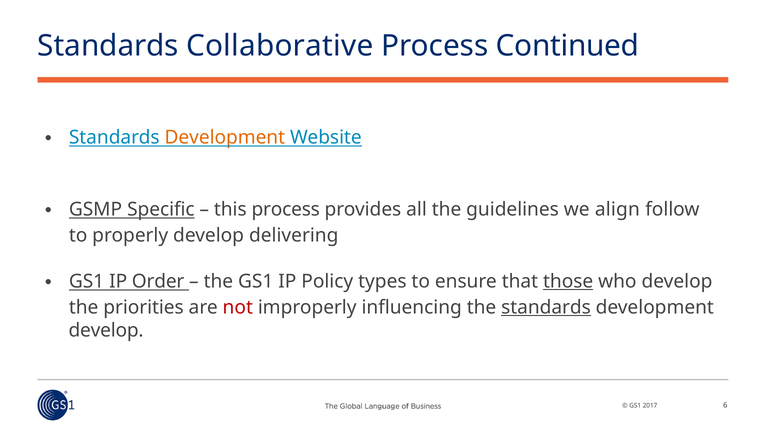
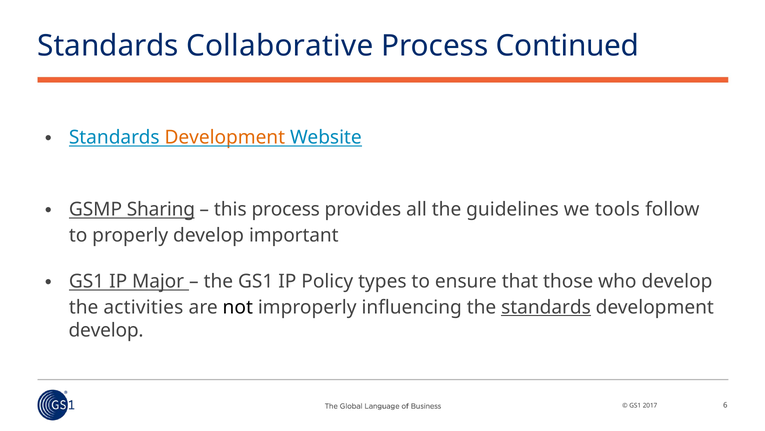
Specific: Specific -> Sharing
align: align -> tools
delivering: delivering -> important
Order: Order -> Major
those underline: present -> none
priorities: priorities -> activities
not colour: red -> black
